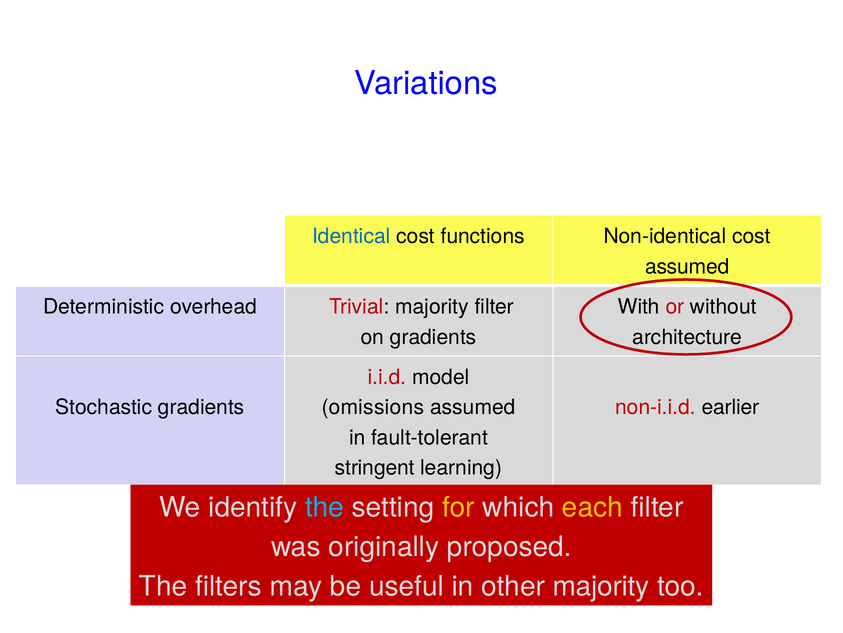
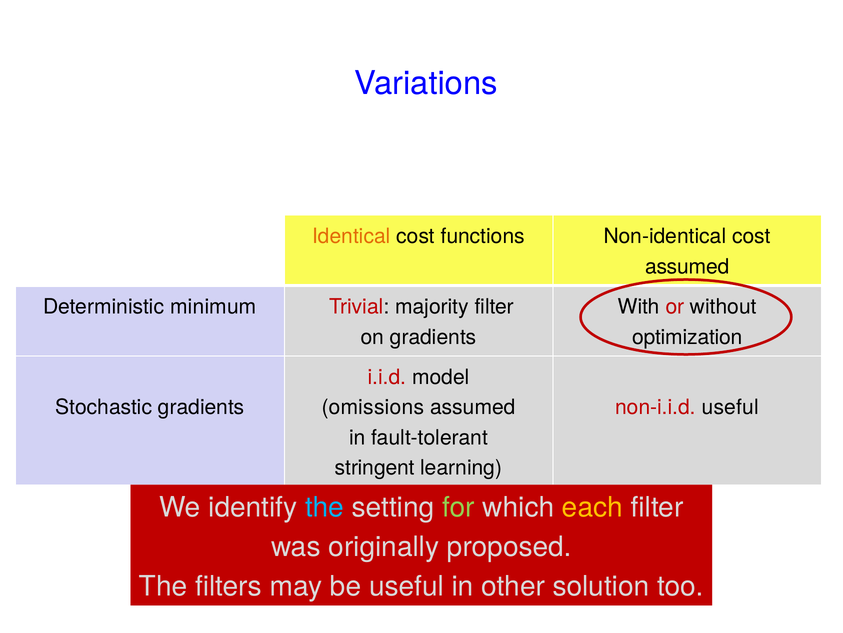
Identical colour: blue -> orange
overhead: overhead -> minimum
architecture: architecture -> optimization
non-i.i.d earlier: earlier -> useful
for colour: yellow -> light green
other majority: majority -> solution
